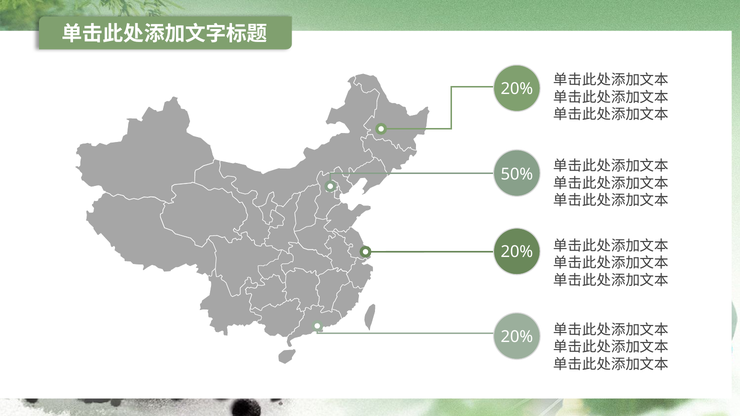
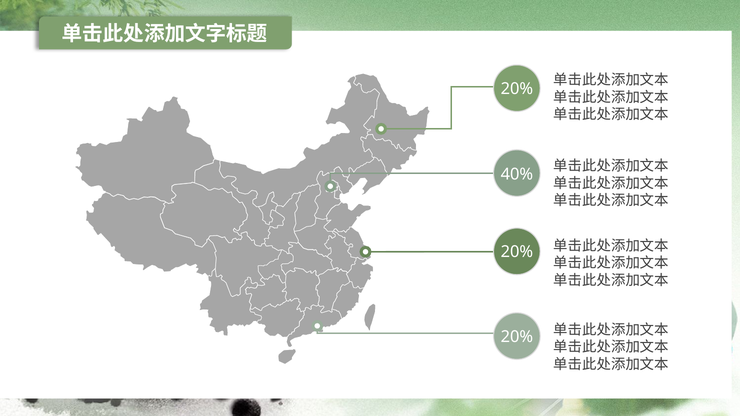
50%: 50% -> 40%
